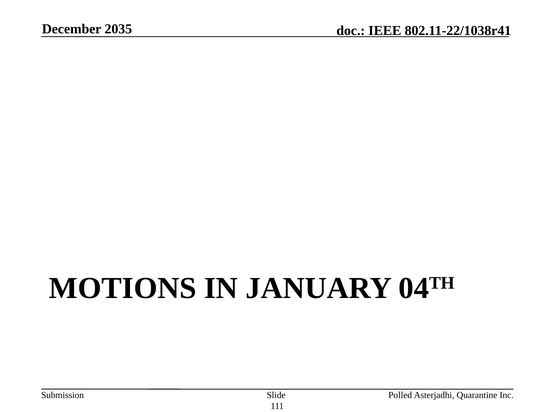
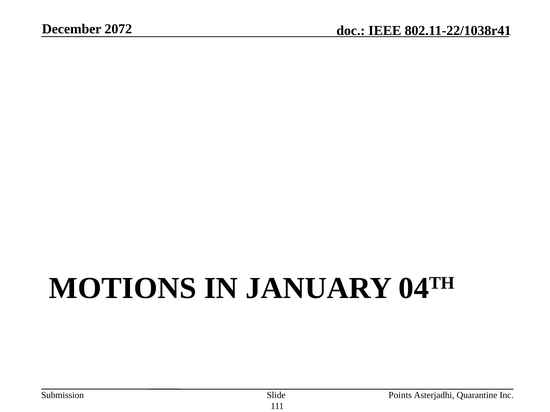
2035: 2035 -> 2072
Polled: Polled -> Points
